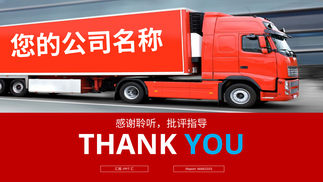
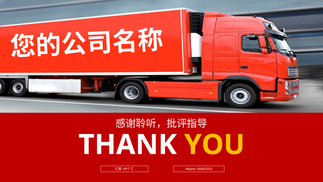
YOU colour: light blue -> yellow
